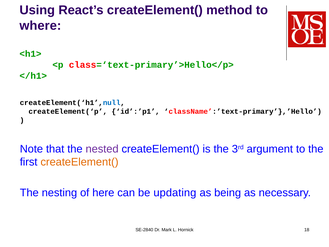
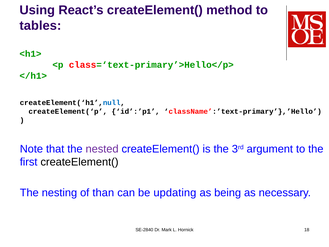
where: where -> tables
createElement( at (79, 162) colour: orange -> black
here: here -> than
